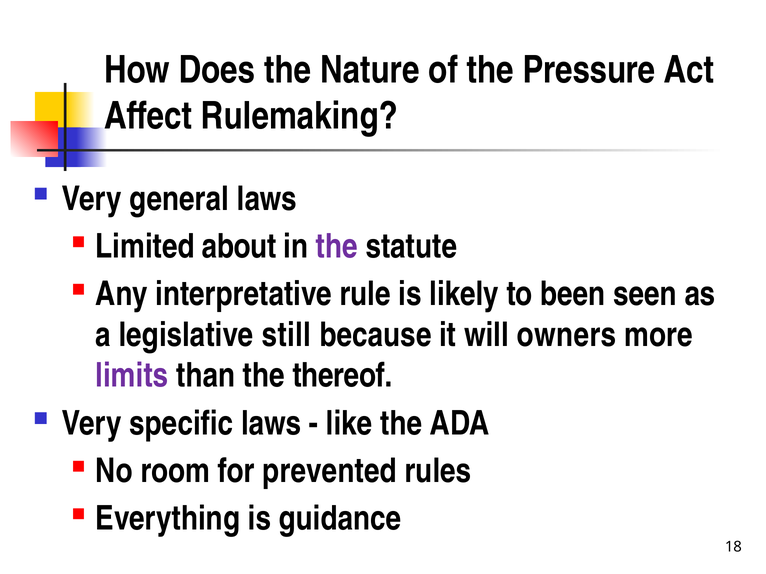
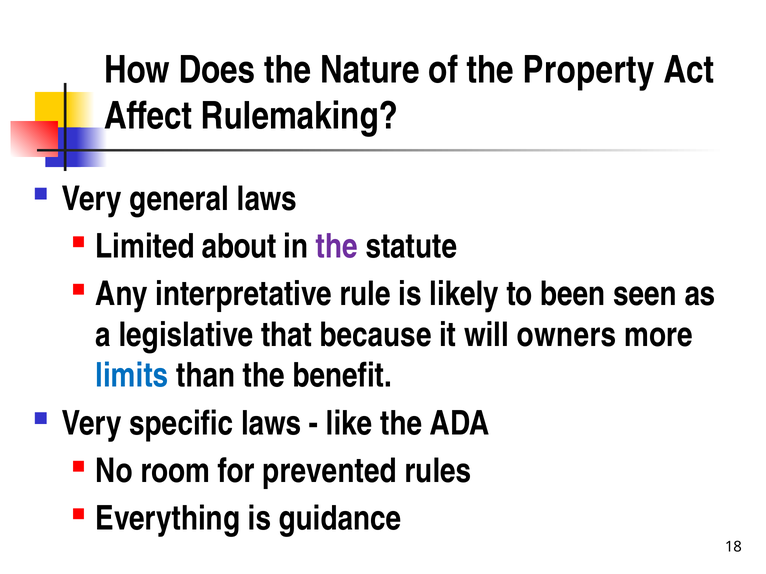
Pressure: Pressure -> Property
still: still -> that
limits colour: purple -> blue
thereof: thereof -> benefit
